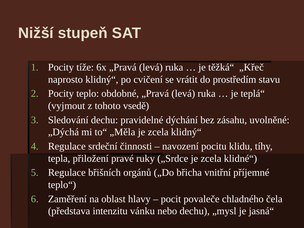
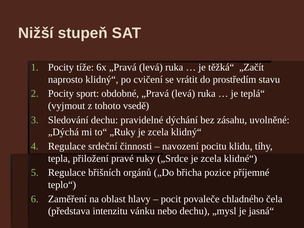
„Křeč: „Křeč -> „Začít
teplo: teplo -> sport
„Měla: „Měla -> „Ruky
vnitřní: vnitřní -> pozice
